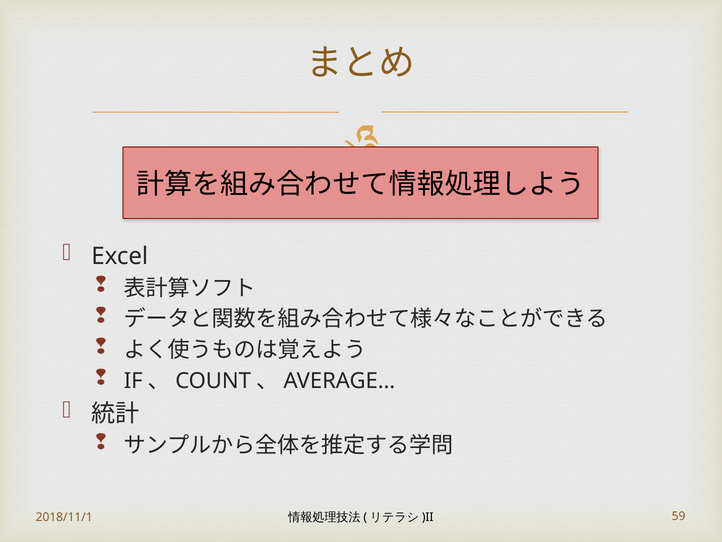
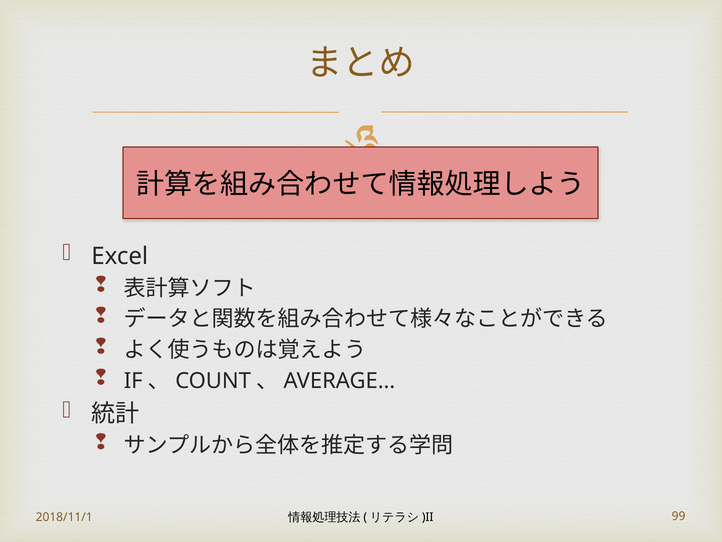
59: 59 -> 99
